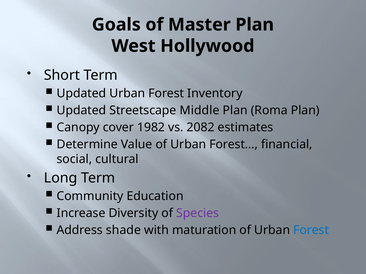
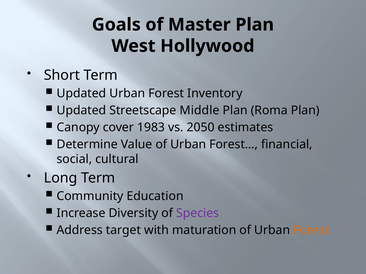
1982: 1982 -> 1983
2082: 2082 -> 2050
shade: shade -> target
Forest at (311, 231) colour: blue -> orange
